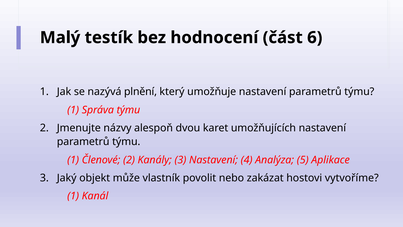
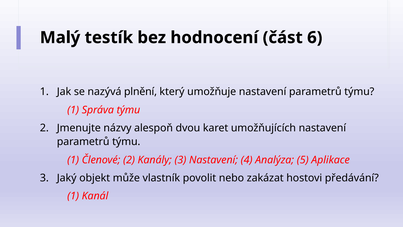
vytvoříme: vytvoříme -> předávání
